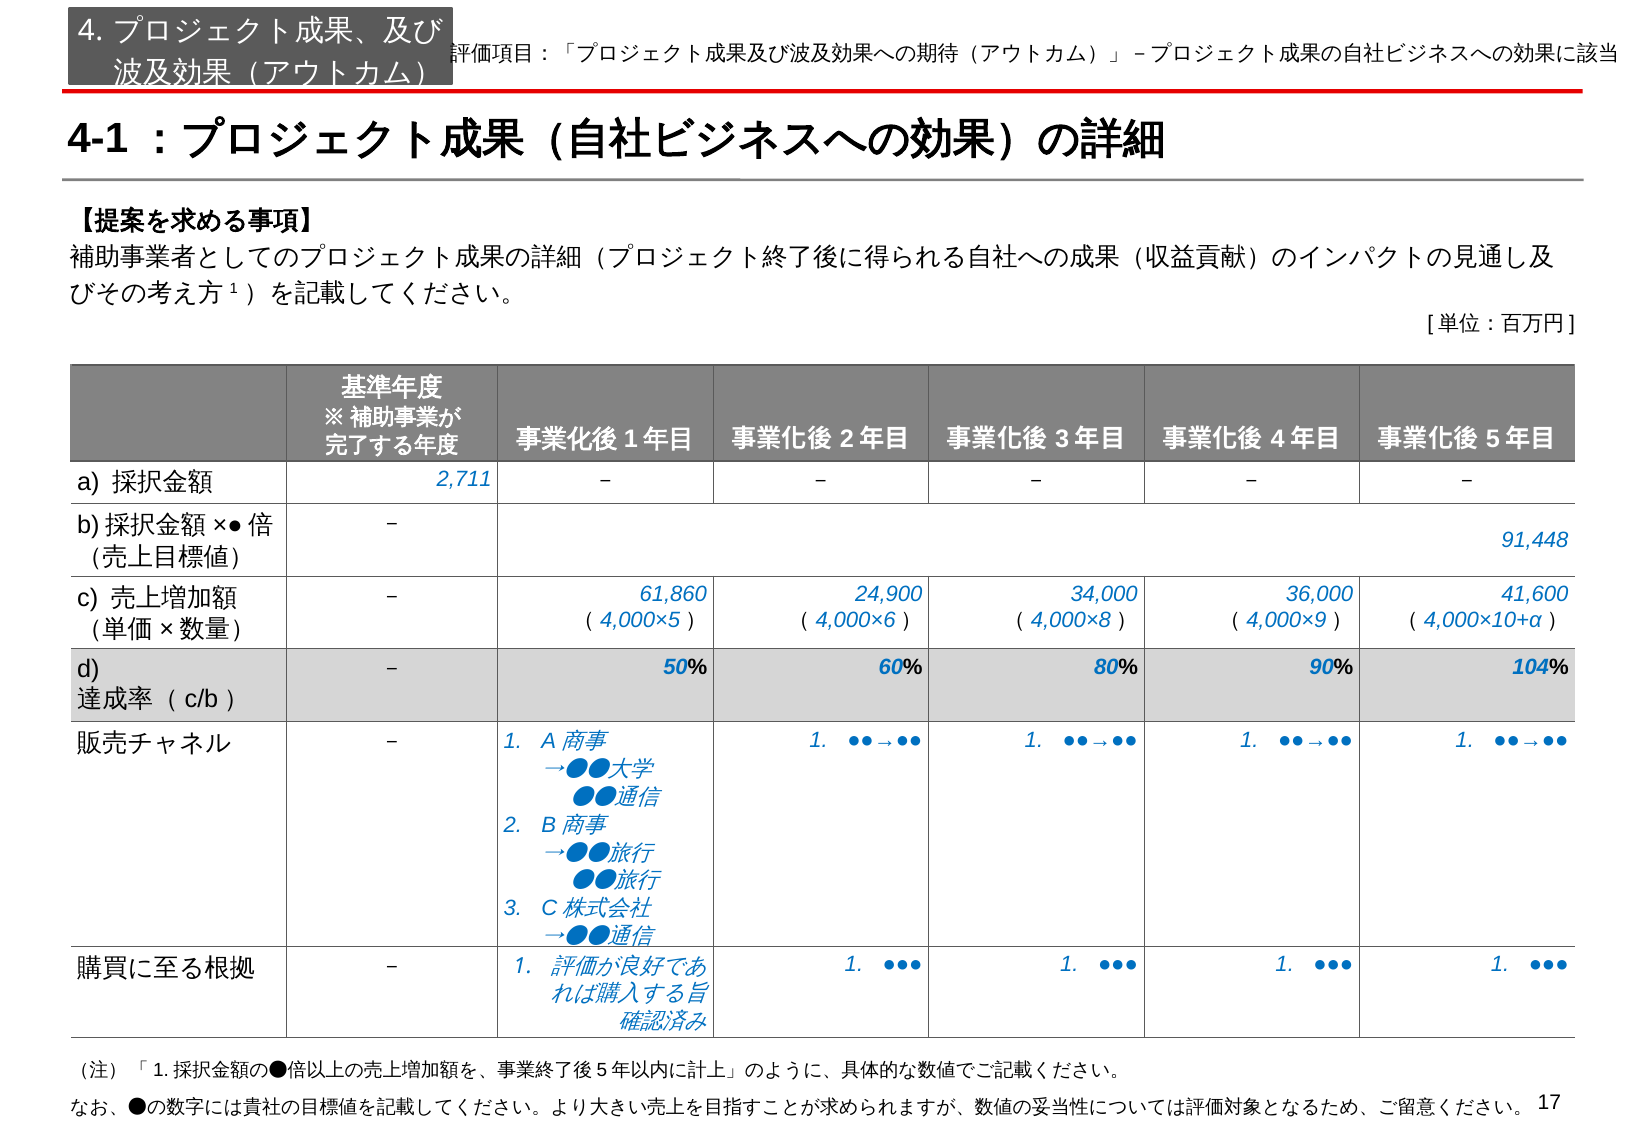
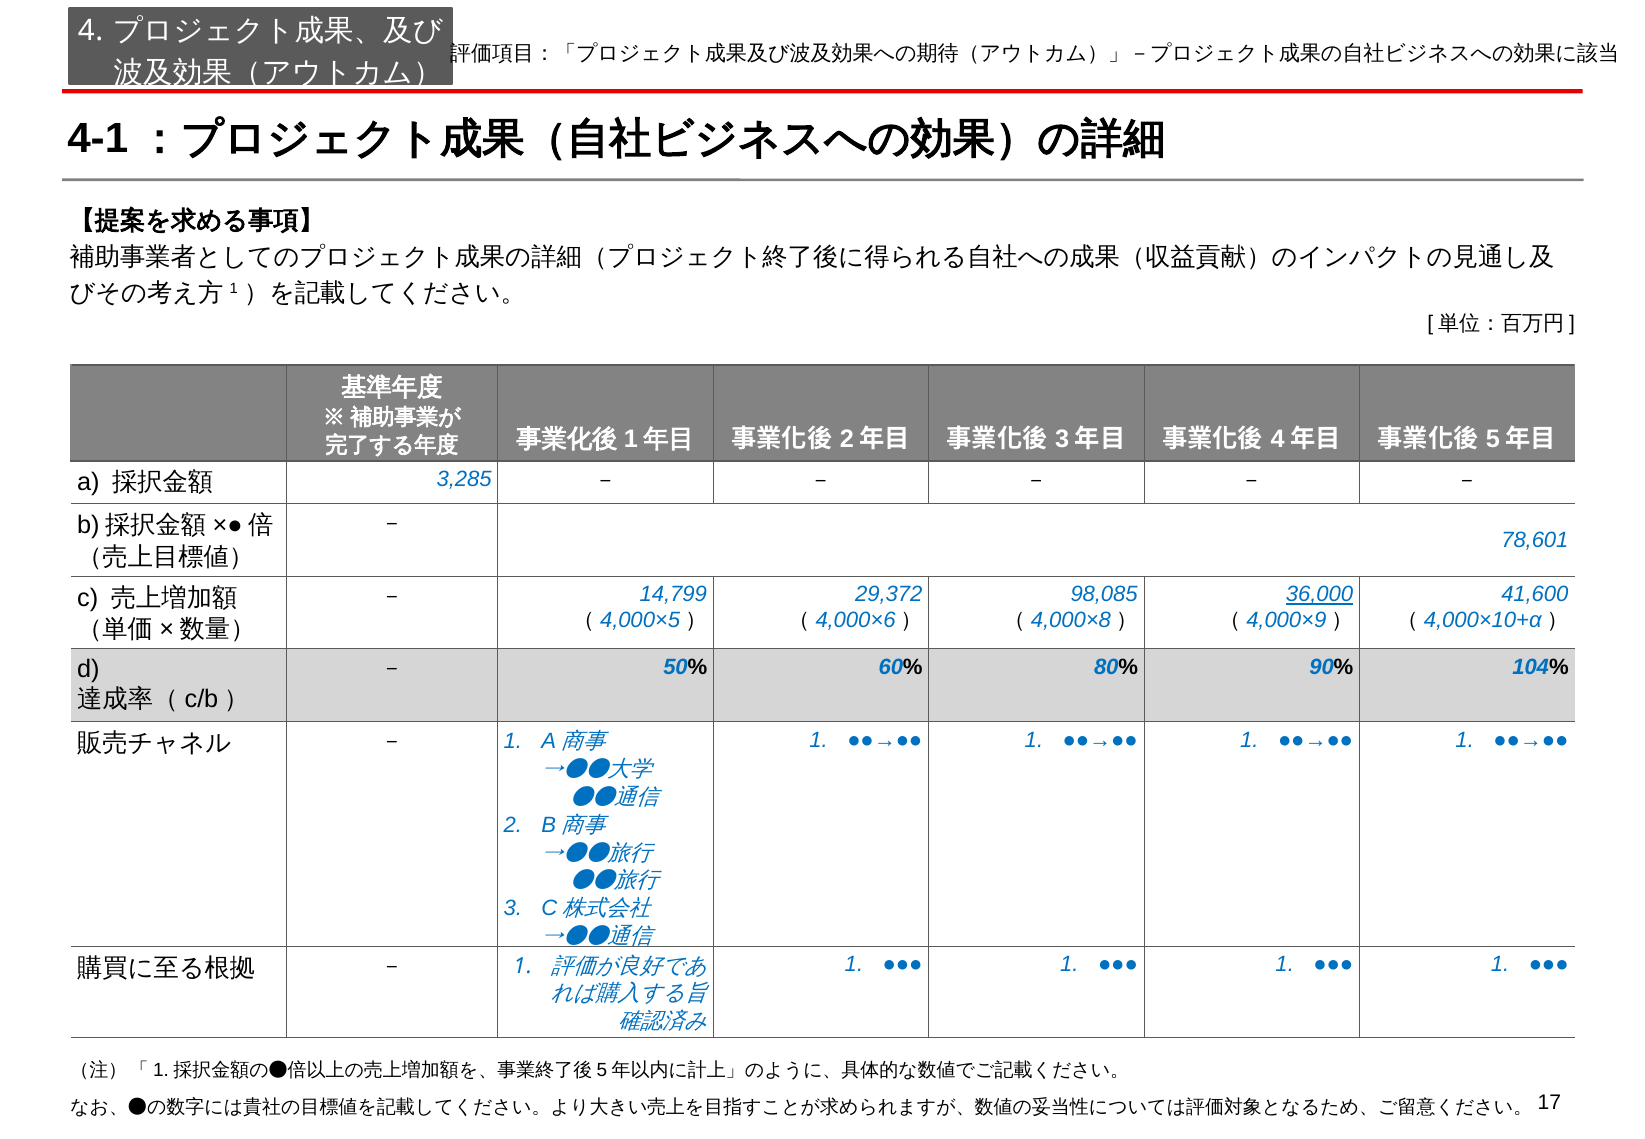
2,711: 2,711 -> 3,285
91,448: 91,448 -> 78,601
24,900: 24,900 -> 29,372
34,000: 34,000 -> 98,085
36,000 underline: none -> present
61,860: 61,860 -> 14,799
